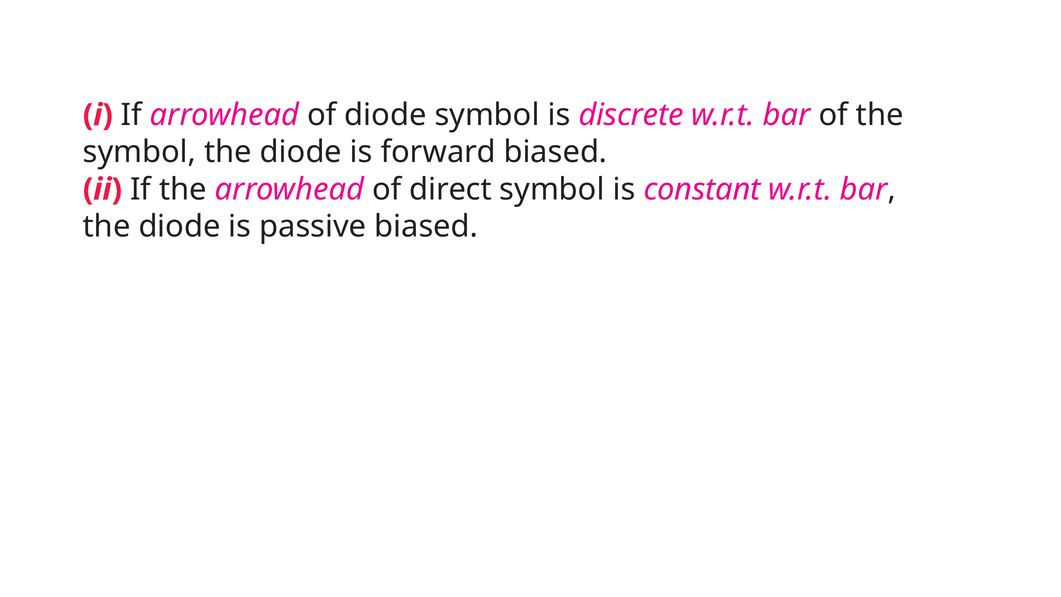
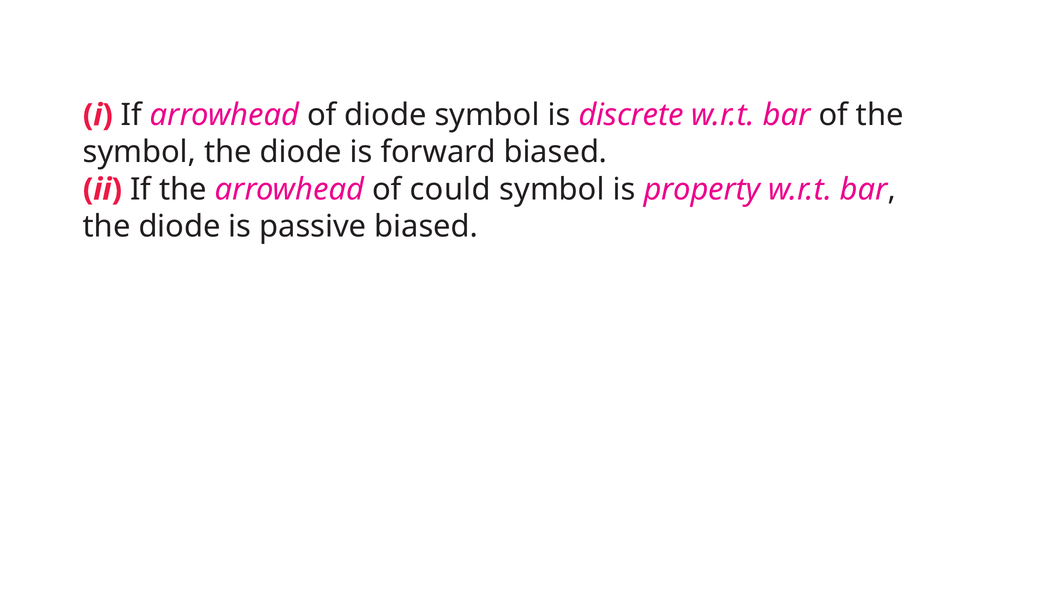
direct: direct -> could
constant: constant -> property
